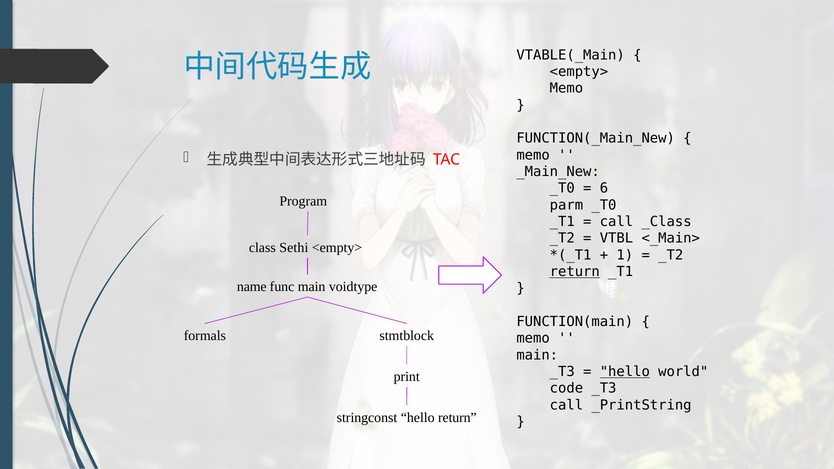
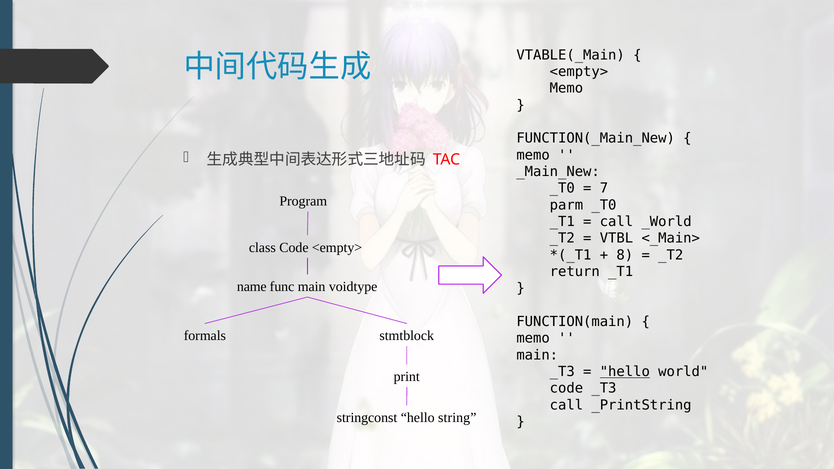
6: 6 -> 7
_Class: _Class -> _World
class Sethi: Sethi -> Code
1: 1 -> 8
return at (575, 272) underline: present -> none
hello return: return -> string
